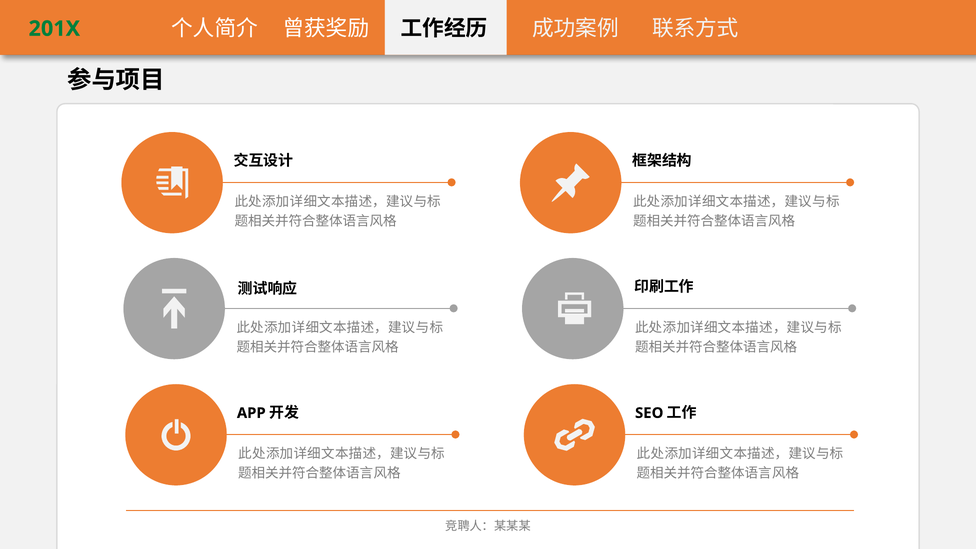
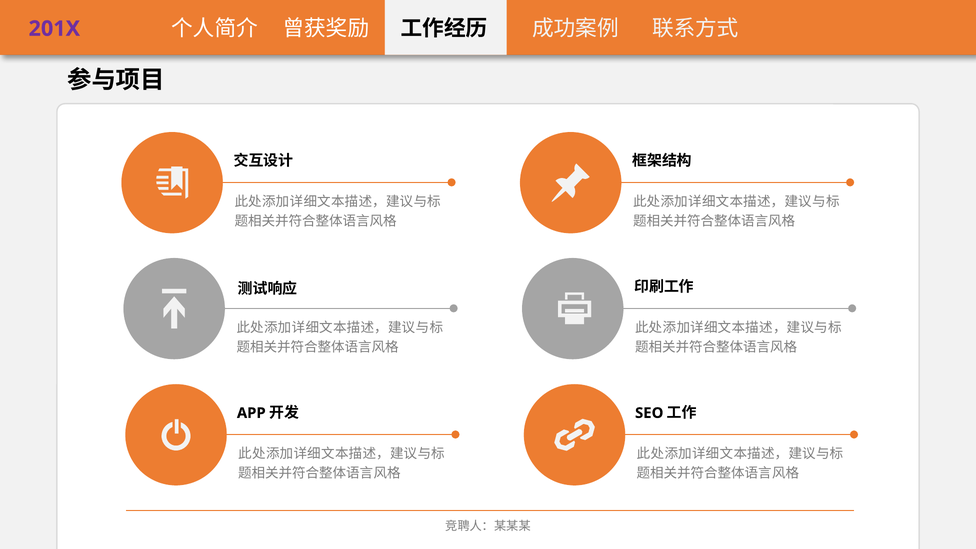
201X colour: green -> purple
